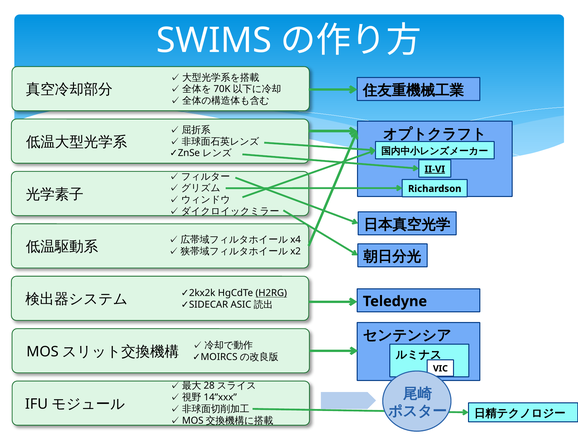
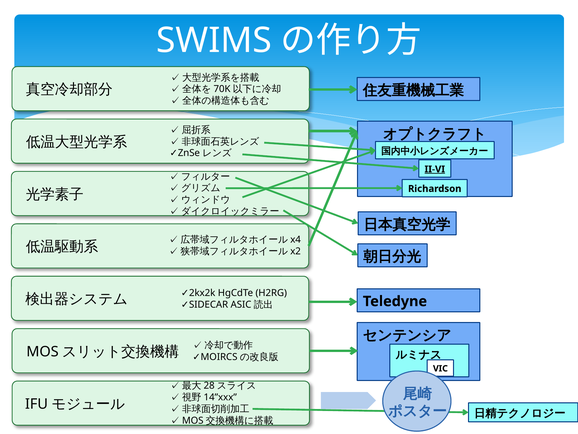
H2RG underline: present -> none
